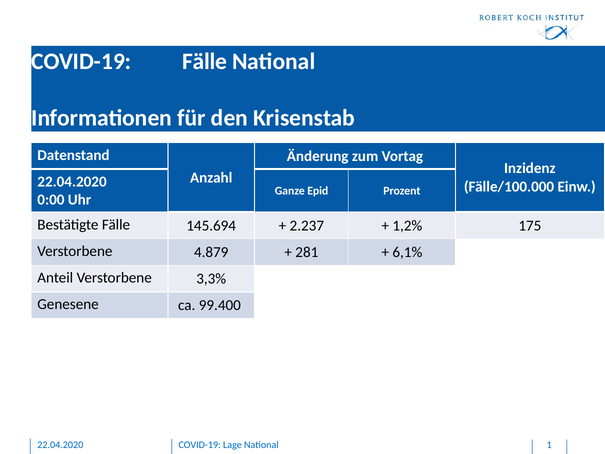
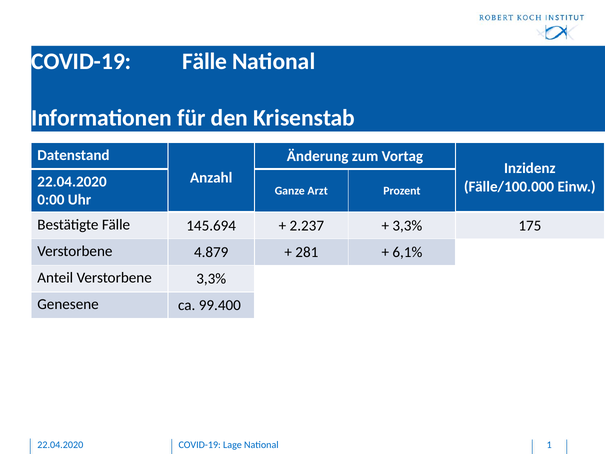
Epid: Epid -> Arzt
1,2% at (407, 225): 1,2% -> 3,3%
